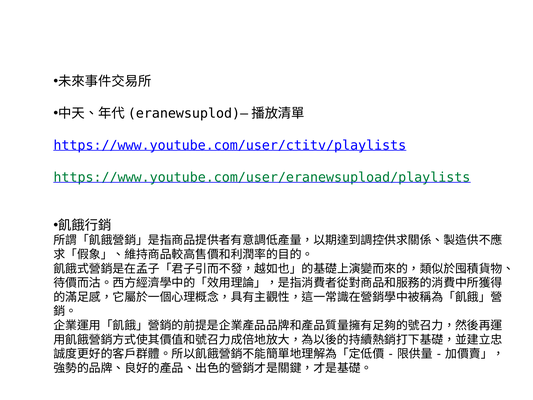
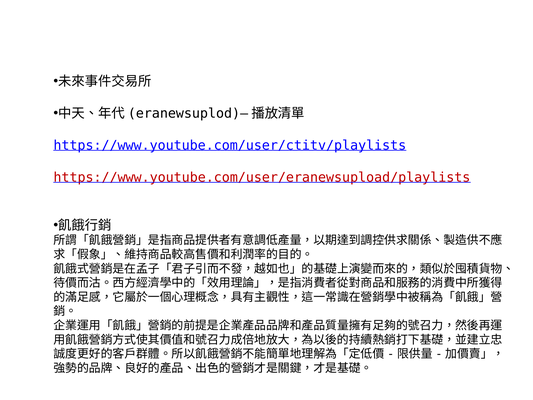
https://www.youtube.com/user/eranewsupload/playlists colour: green -> red
